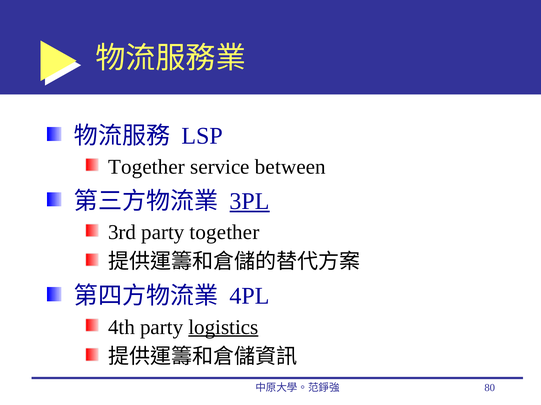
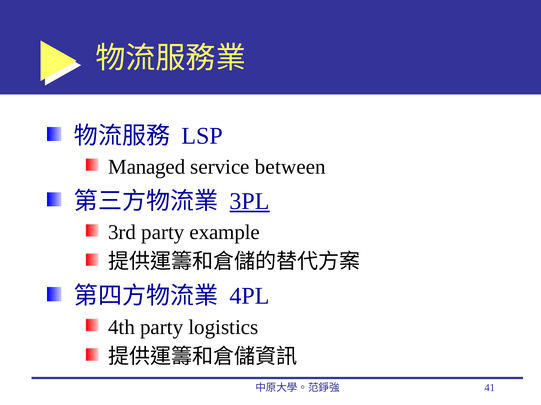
Together at (147, 167): Together -> Managed
party together: together -> example
logistics underline: present -> none
80: 80 -> 41
